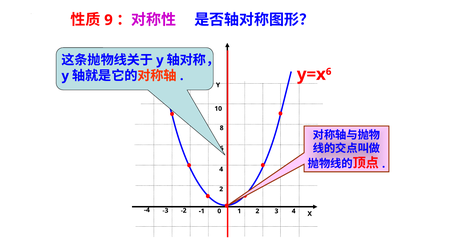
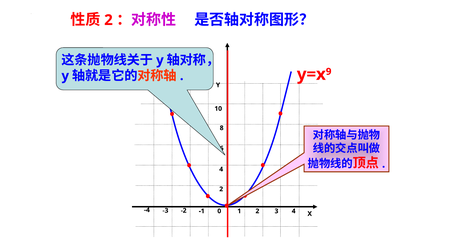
9 at (108, 20): 9 -> 2
6 at (329, 72): 6 -> 9
